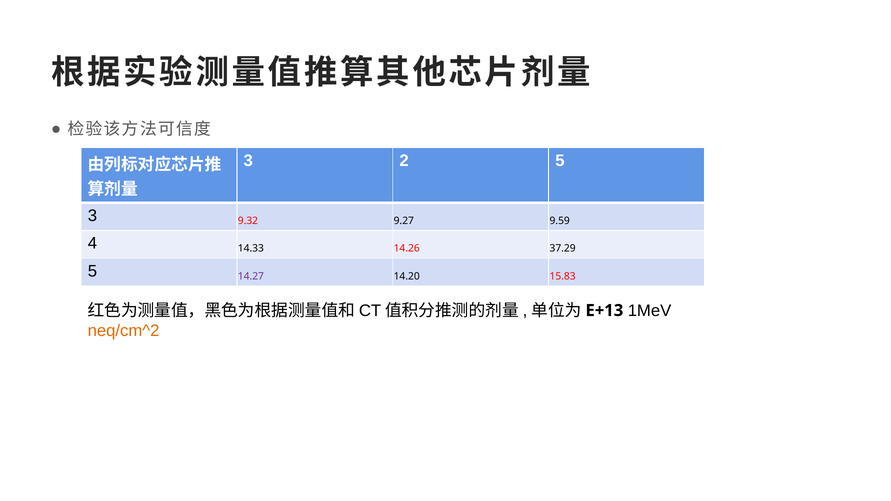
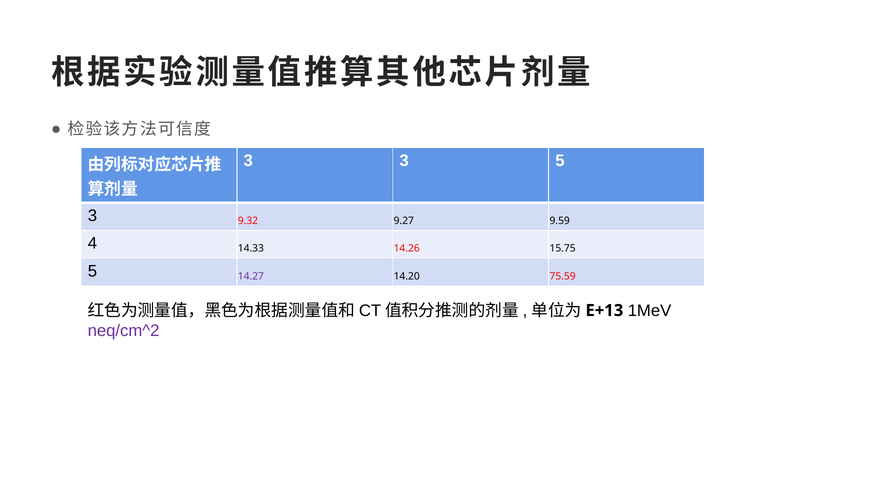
3 2: 2 -> 3
37.29: 37.29 -> 15.75
15.83: 15.83 -> 75.59
neq/cm^2 colour: orange -> purple
